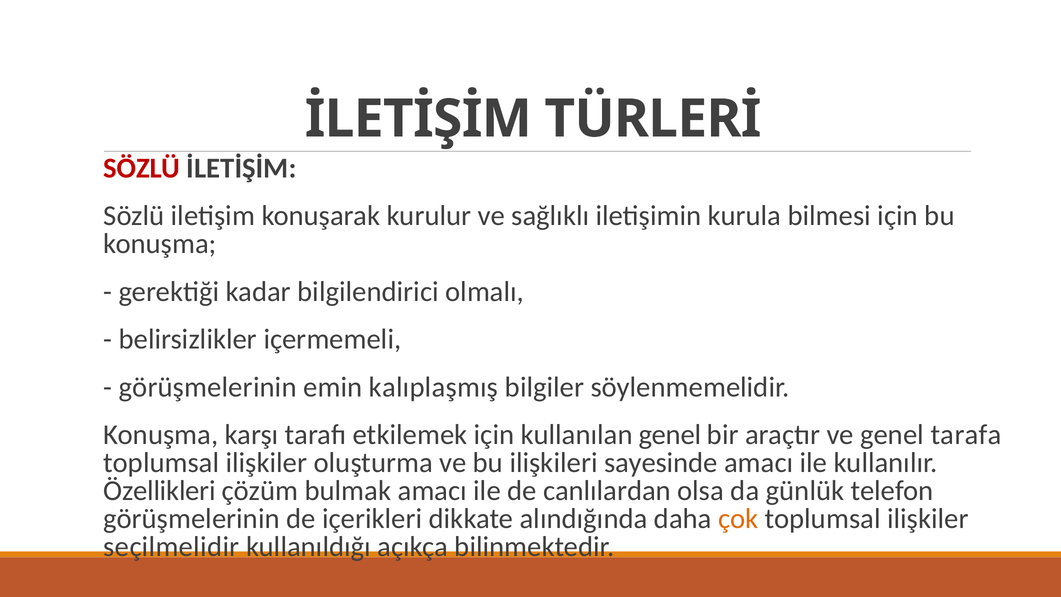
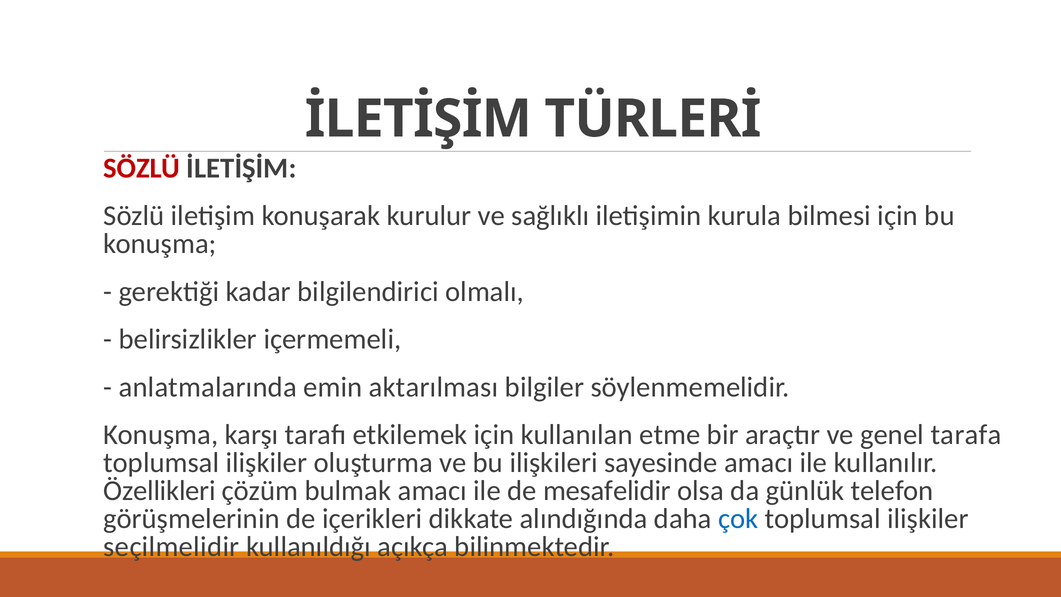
görüşmelerinin at (208, 387): görüşmelerinin -> anlatmalarında
kalıplaşmış: kalıplaşmış -> aktarılması
kullanılan genel: genel -> etme
canlılardan: canlılardan -> mesafelidir
çok colour: orange -> blue
